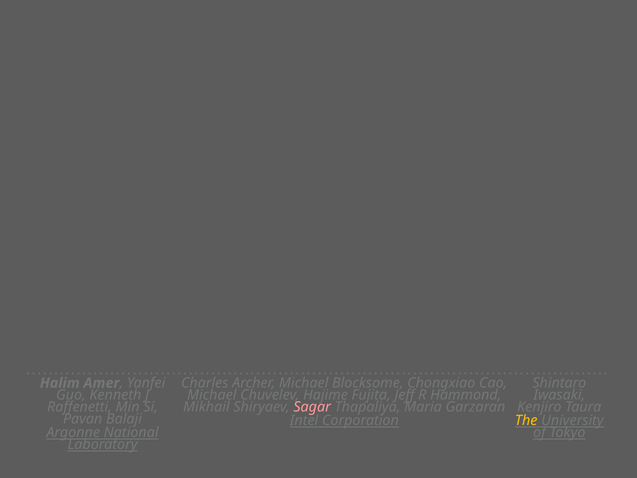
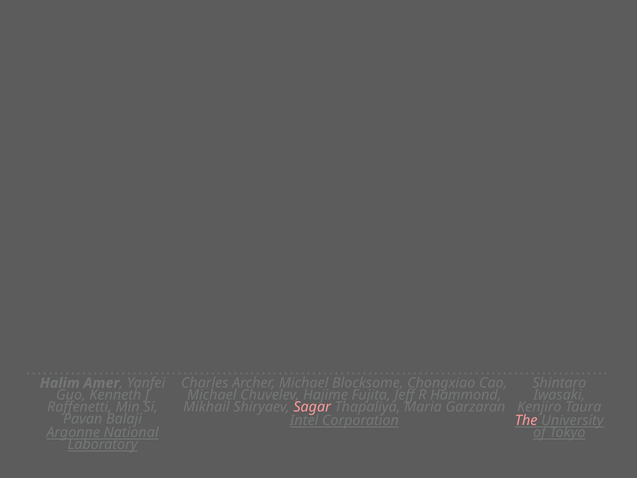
The colour: yellow -> pink
